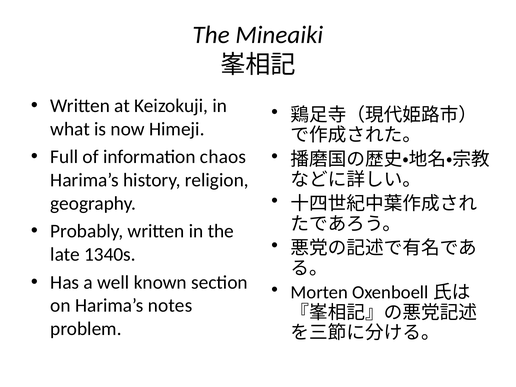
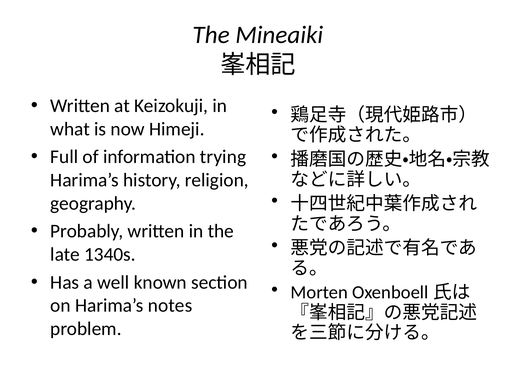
chaos: chaos -> trying
